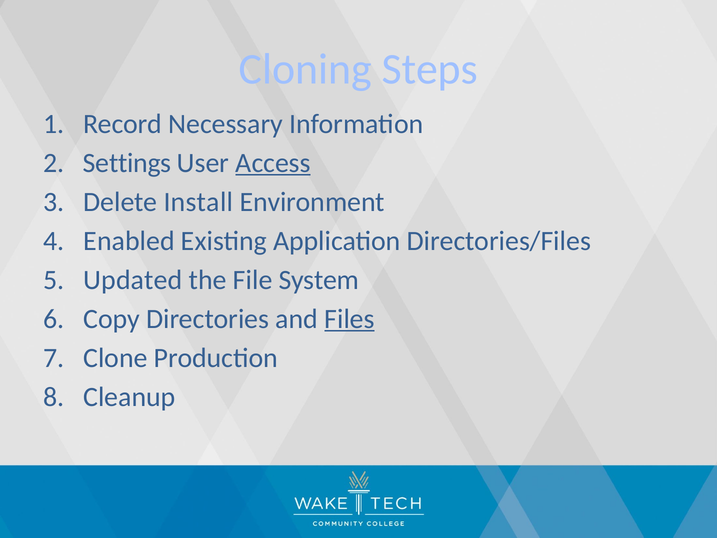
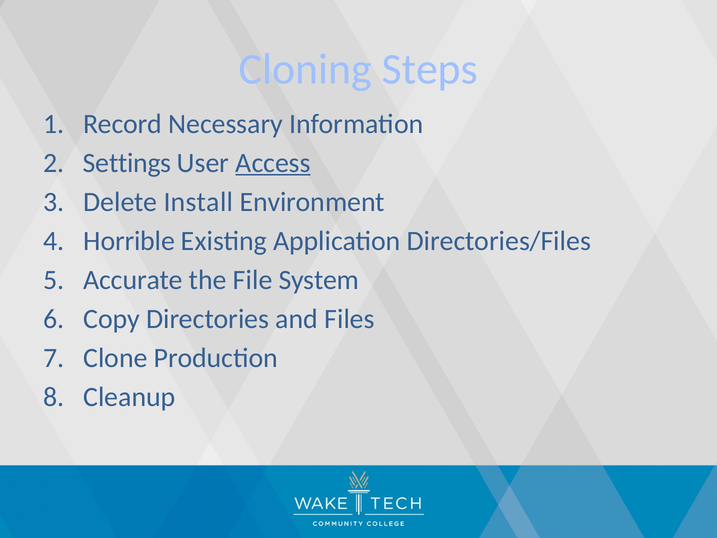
Enabled: Enabled -> Horrible
Updated: Updated -> Accurate
Files underline: present -> none
